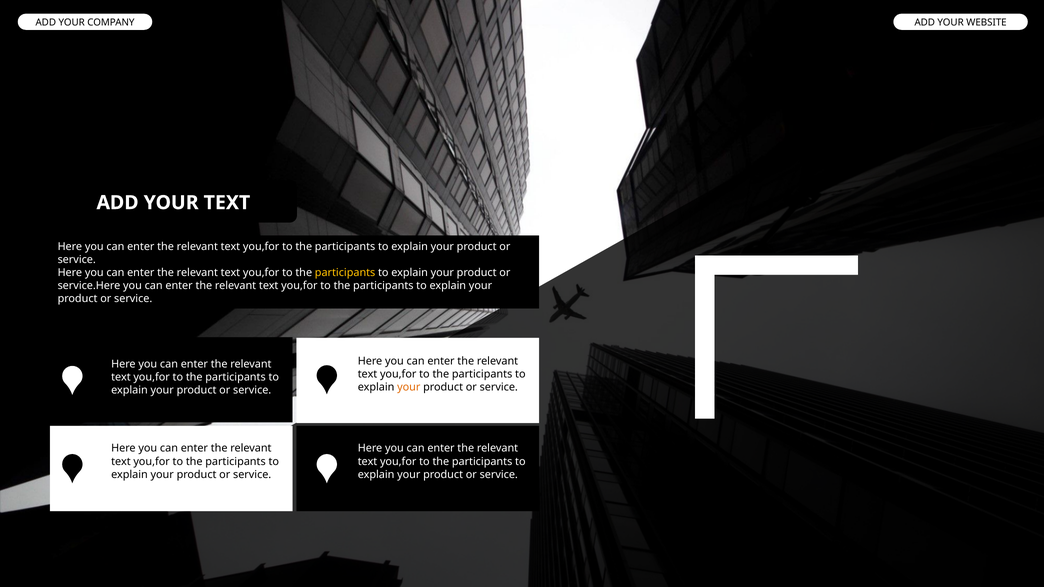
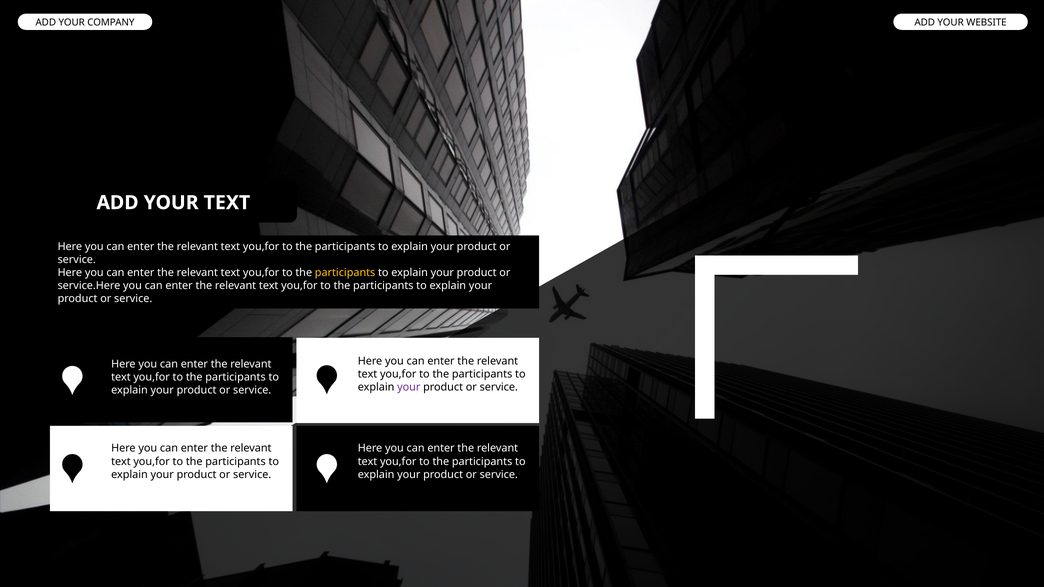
your at (409, 387) colour: orange -> purple
